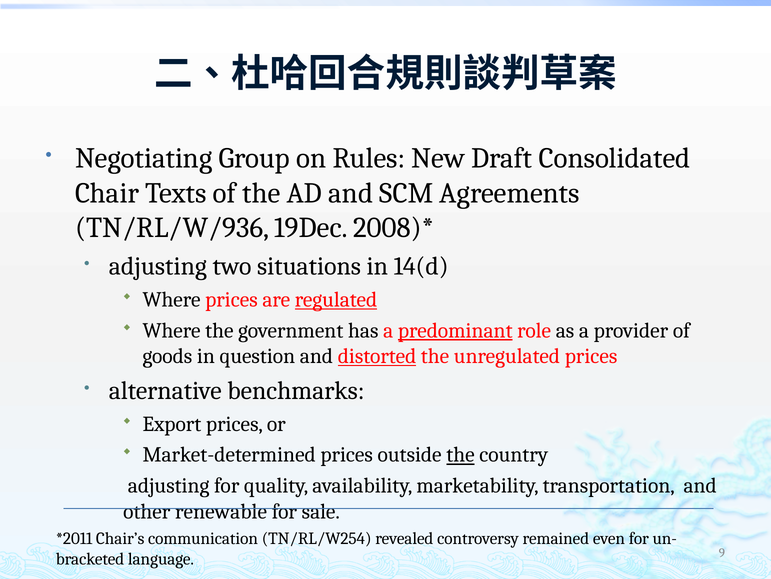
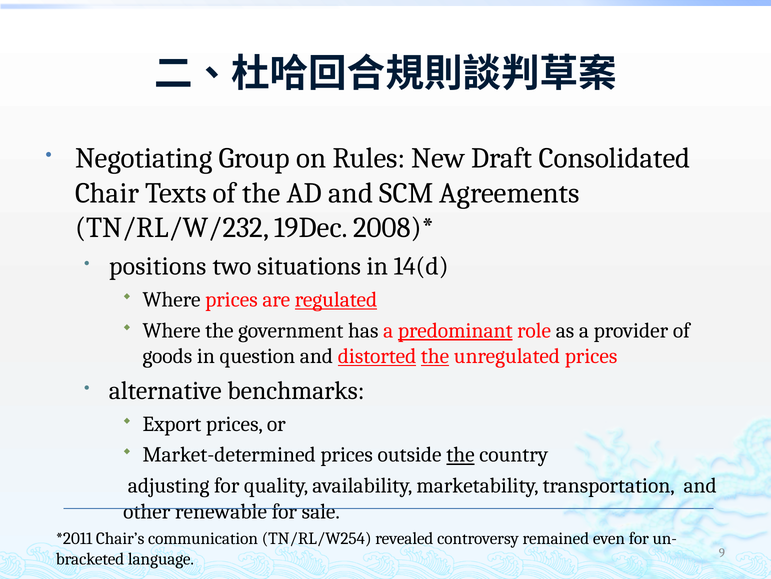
TN/RL/W/936: TN/RL/W/936 -> TN/RL/W/232
adjusting at (158, 266): adjusting -> positions
the at (435, 356) underline: none -> present
